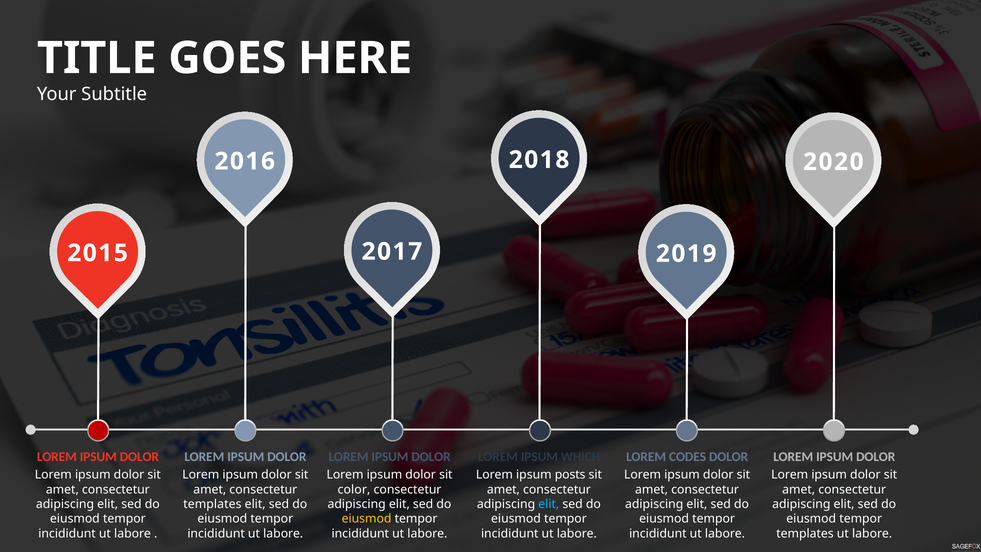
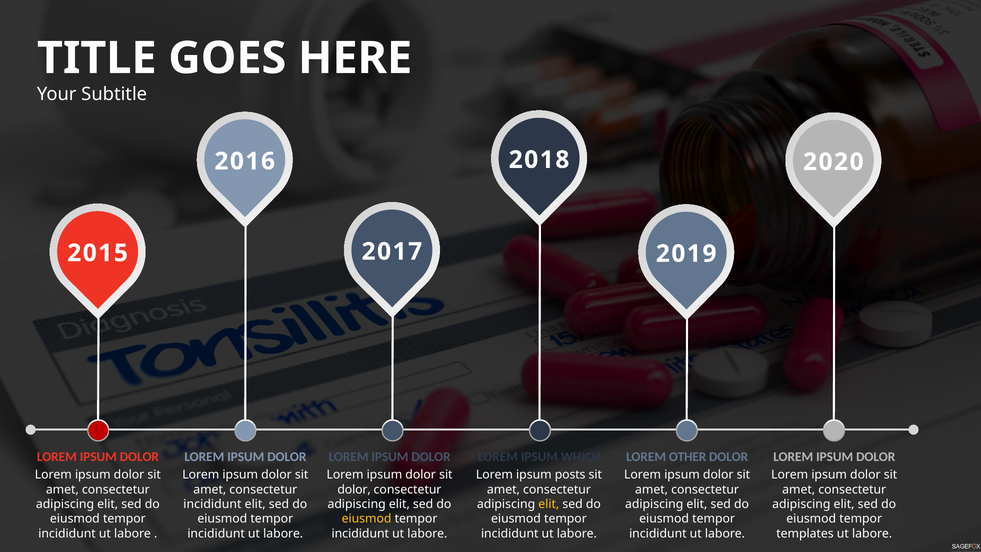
CODES: CODES -> OTHER
color at (354, 489): color -> dolor
templates at (212, 504): templates -> incididunt
elit at (549, 504) colour: light blue -> yellow
